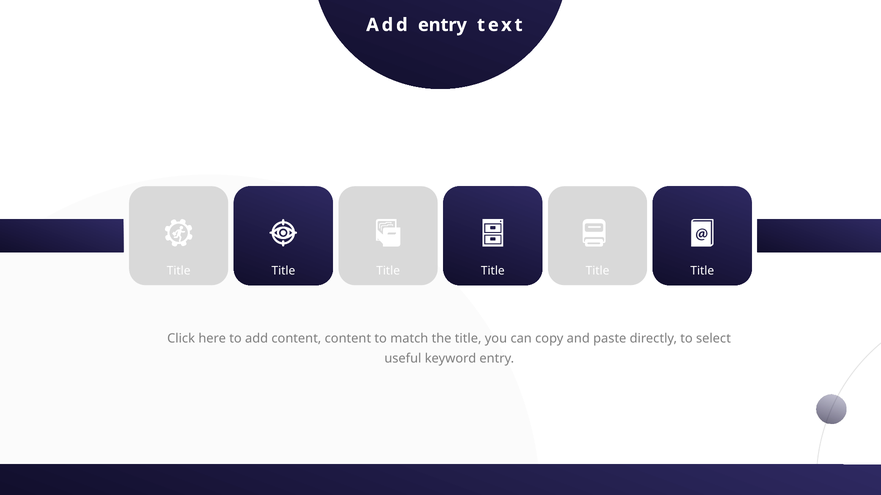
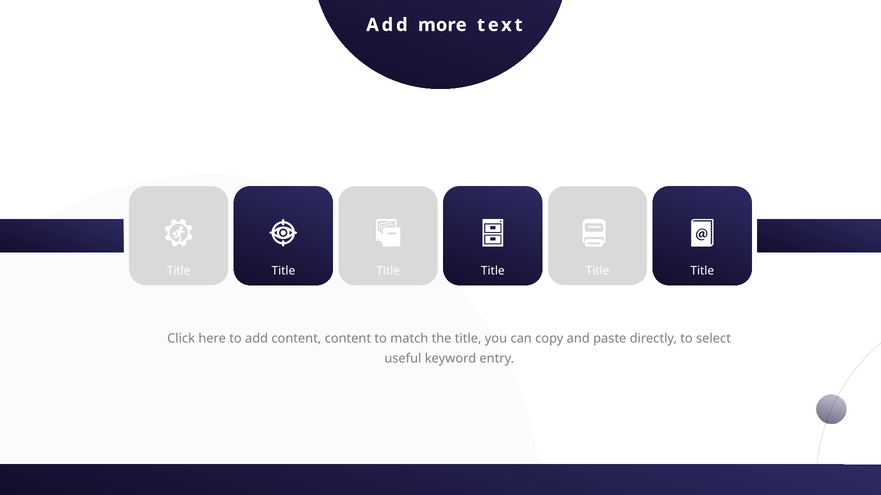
Add entry: entry -> more
